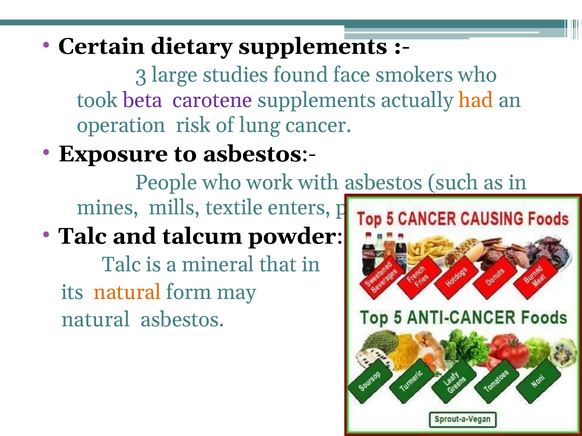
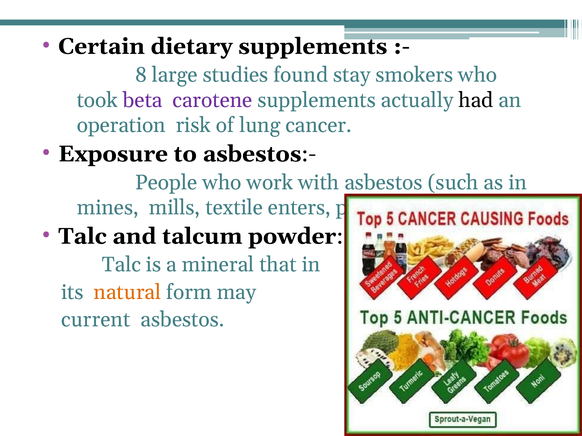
3: 3 -> 8
face: face -> stay
had colour: orange -> black
natural at (96, 320): natural -> current
